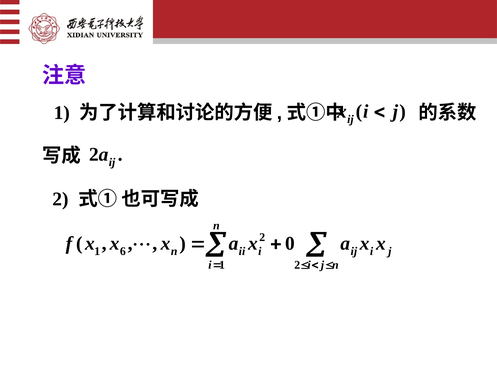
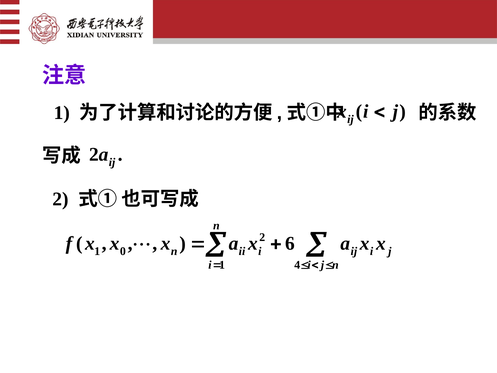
0: 0 -> 6
6: 6 -> 0
2 at (297, 265): 2 -> 4
